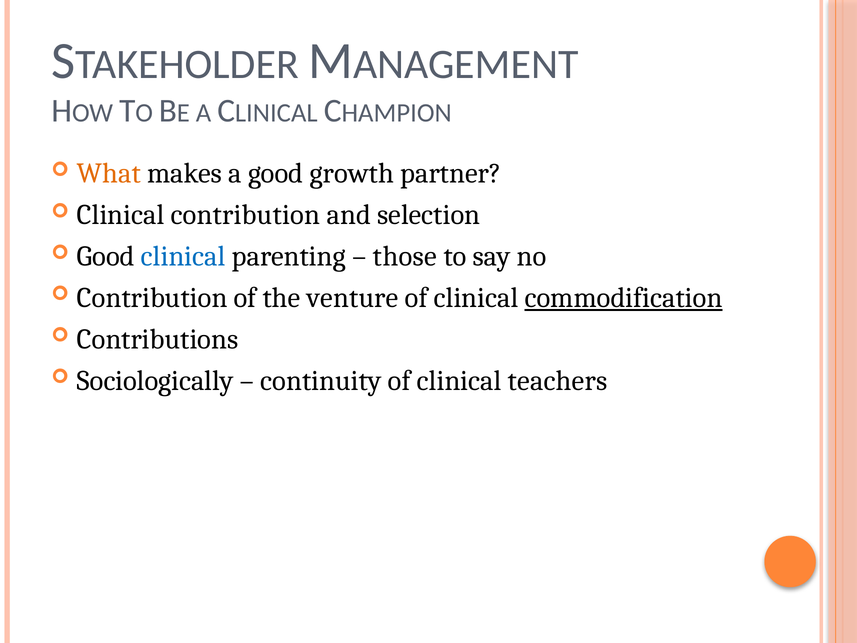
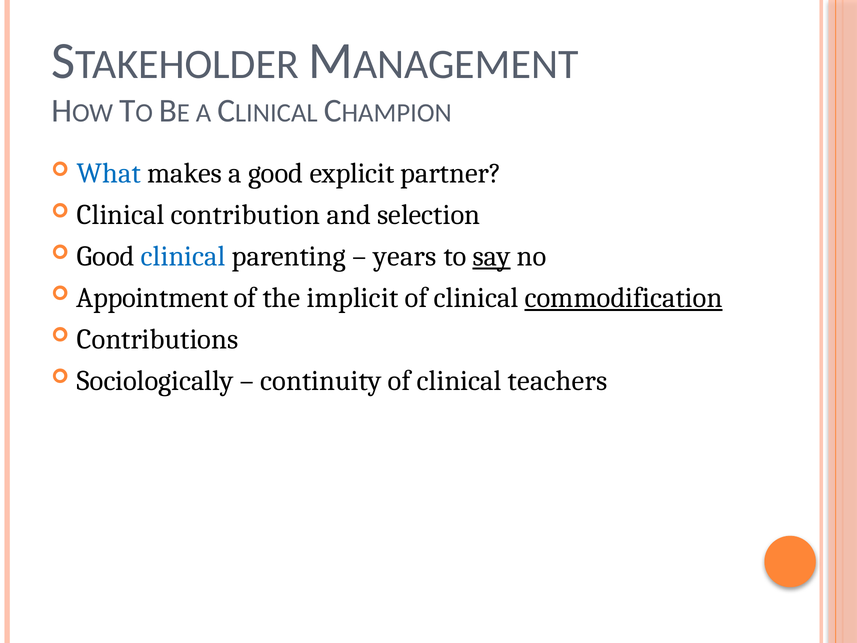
What colour: orange -> blue
growth: growth -> explicit
those: those -> years
say underline: none -> present
Contribution at (152, 298): Contribution -> Appointment
venture: venture -> implicit
